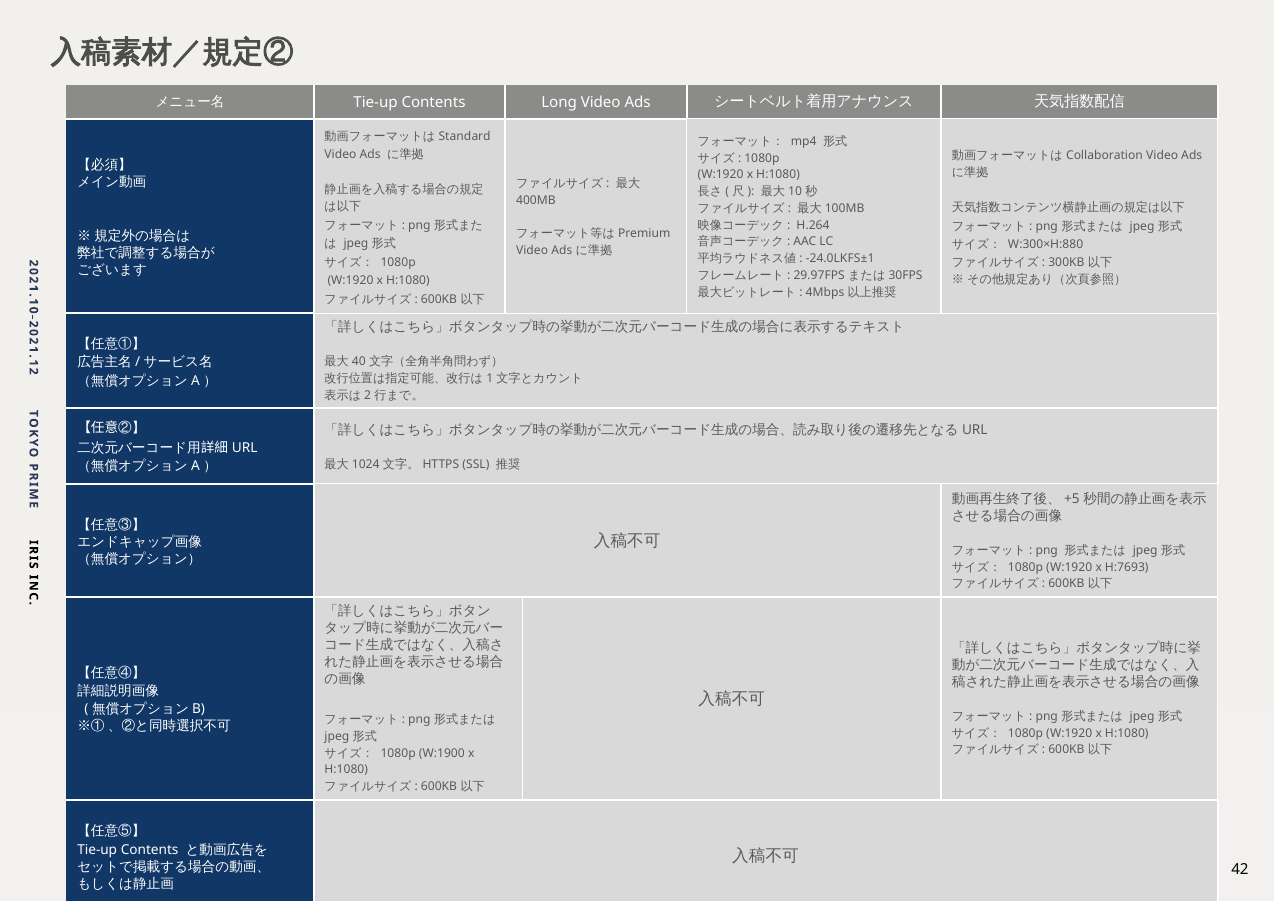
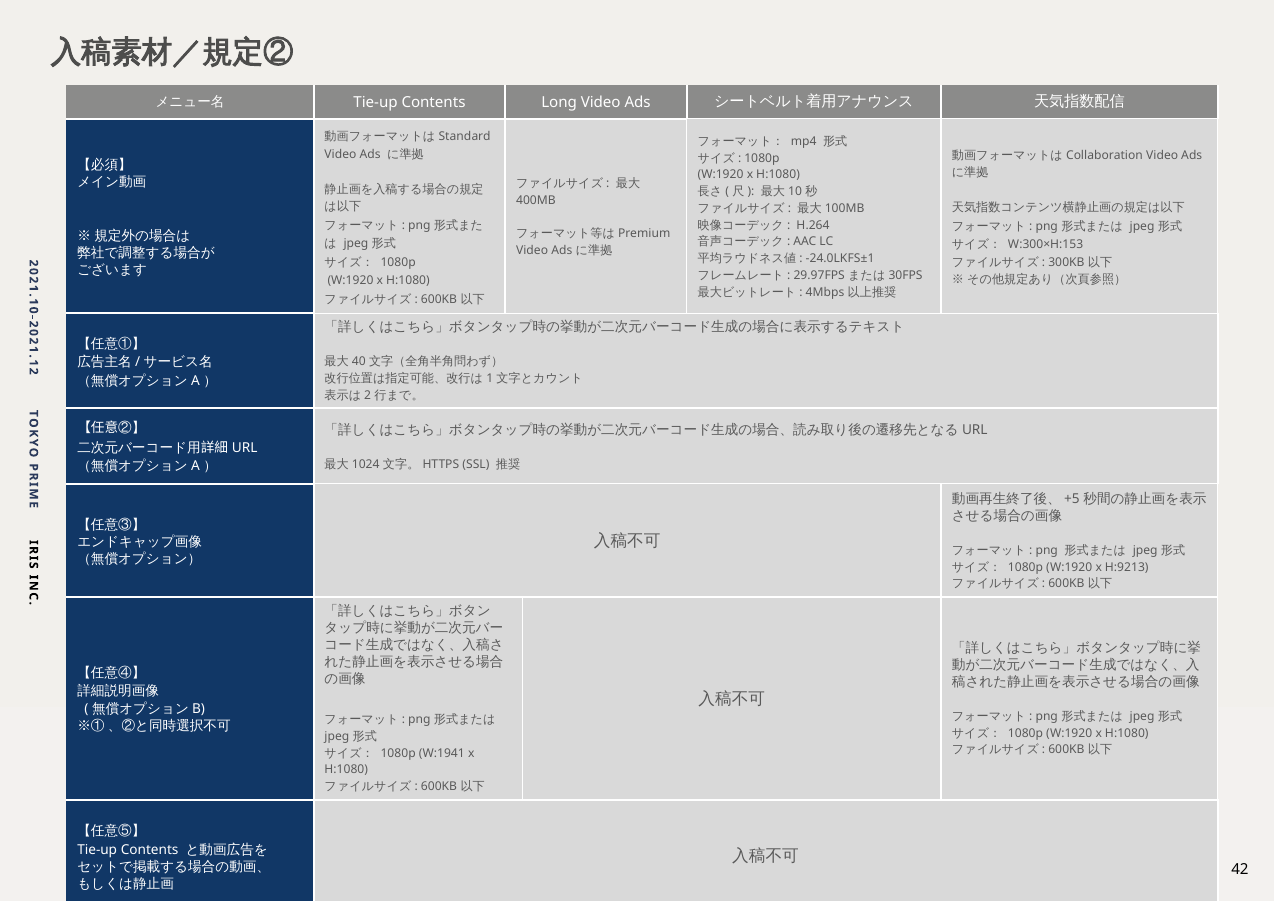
W:300×H:880: W:300×H:880 -> W:300×H:153
H:7693: H:7693 -> H:9213
W:1900: W:1900 -> W:1941
